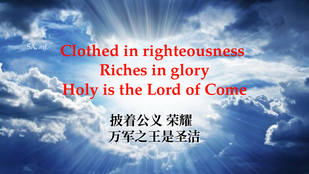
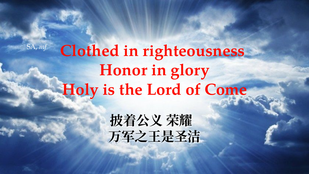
Riches: Riches -> Honor
